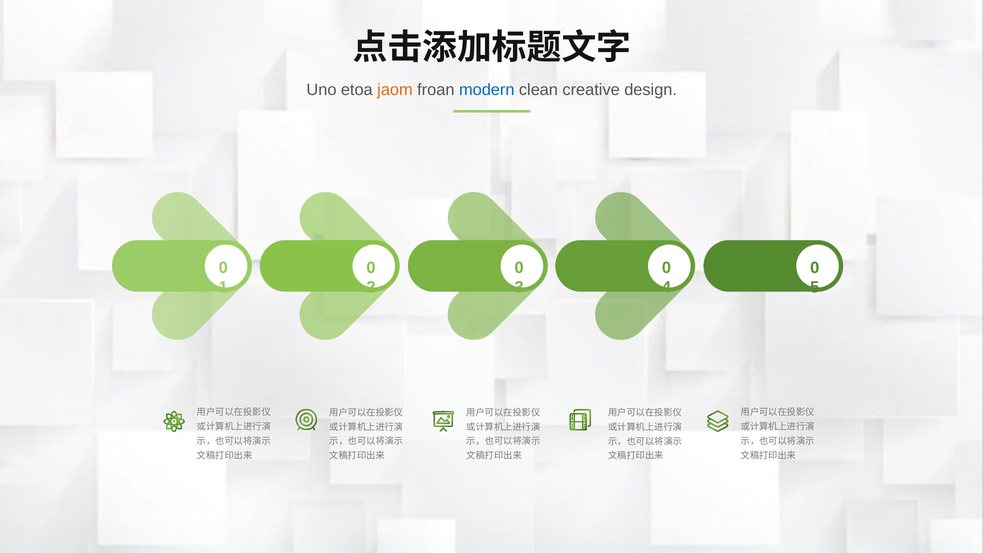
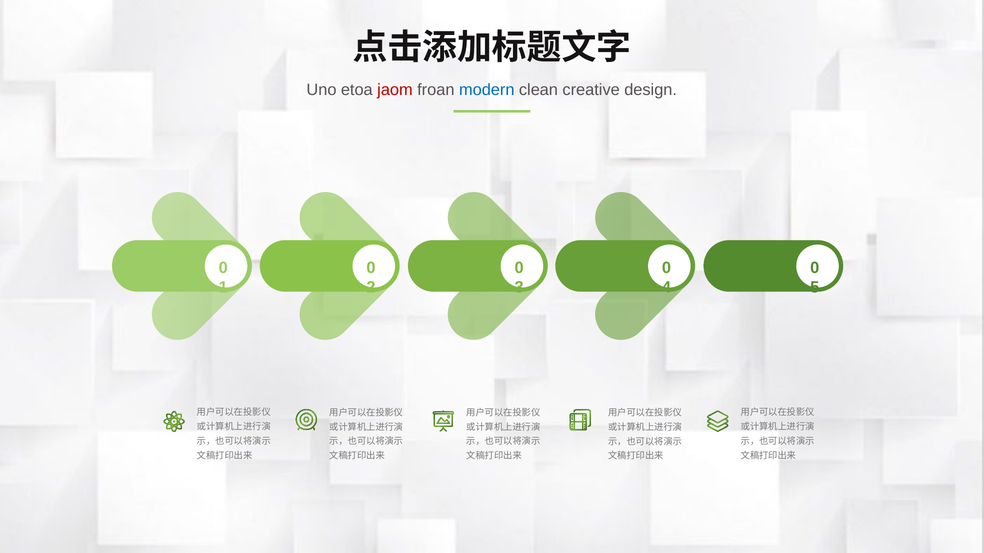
jaom colour: orange -> red
